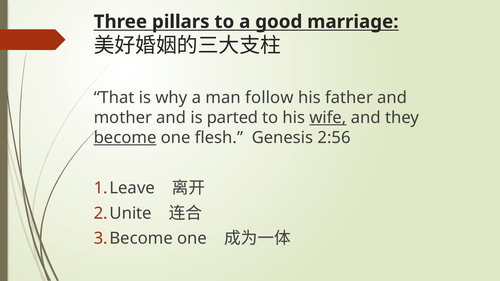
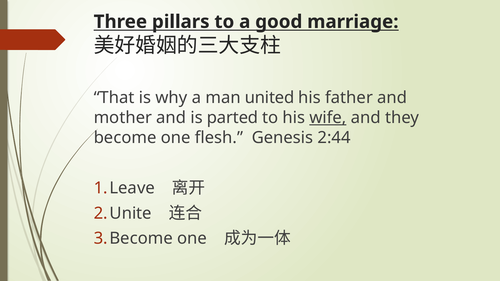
follow: follow -> united
become underline: present -> none
2:56: 2:56 -> 2:44
